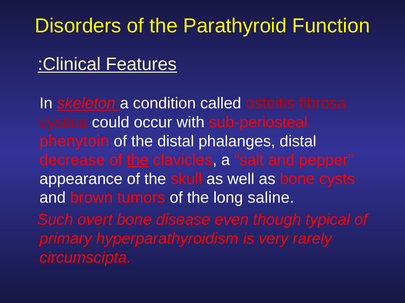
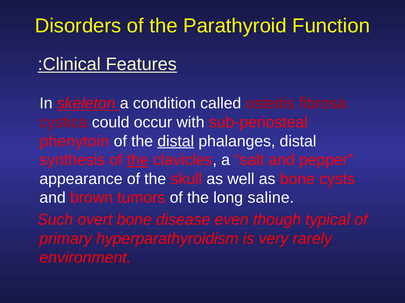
distal at (176, 142) underline: none -> present
decrease: decrease -> synthesis
circumscipta: circumscipta -> environment
